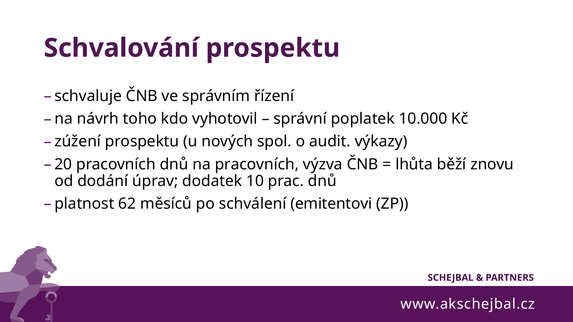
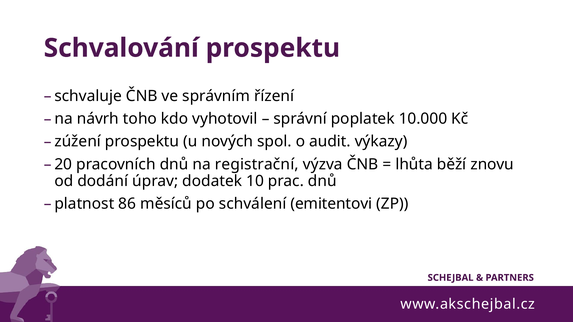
na pracovních: pracovních -> registrační
62: 62 -> 86
